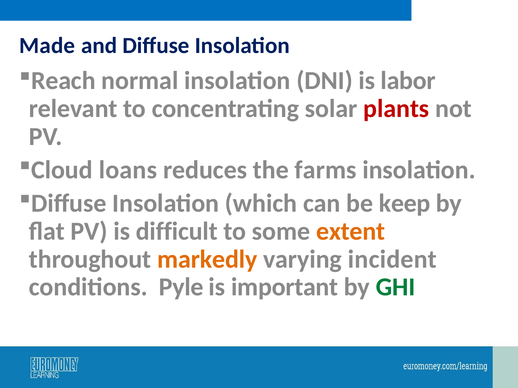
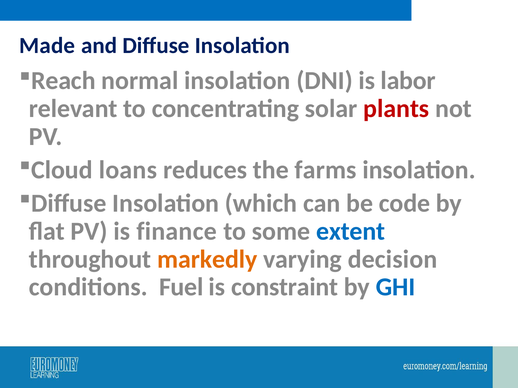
keep: keep -> code
difficult: difficult -> finance
extent colour: orange -> blue
incident: incident -> decision
Pyle: Pyle -> Fuel
important: important -> constraint
GHI colour: green -> blue
